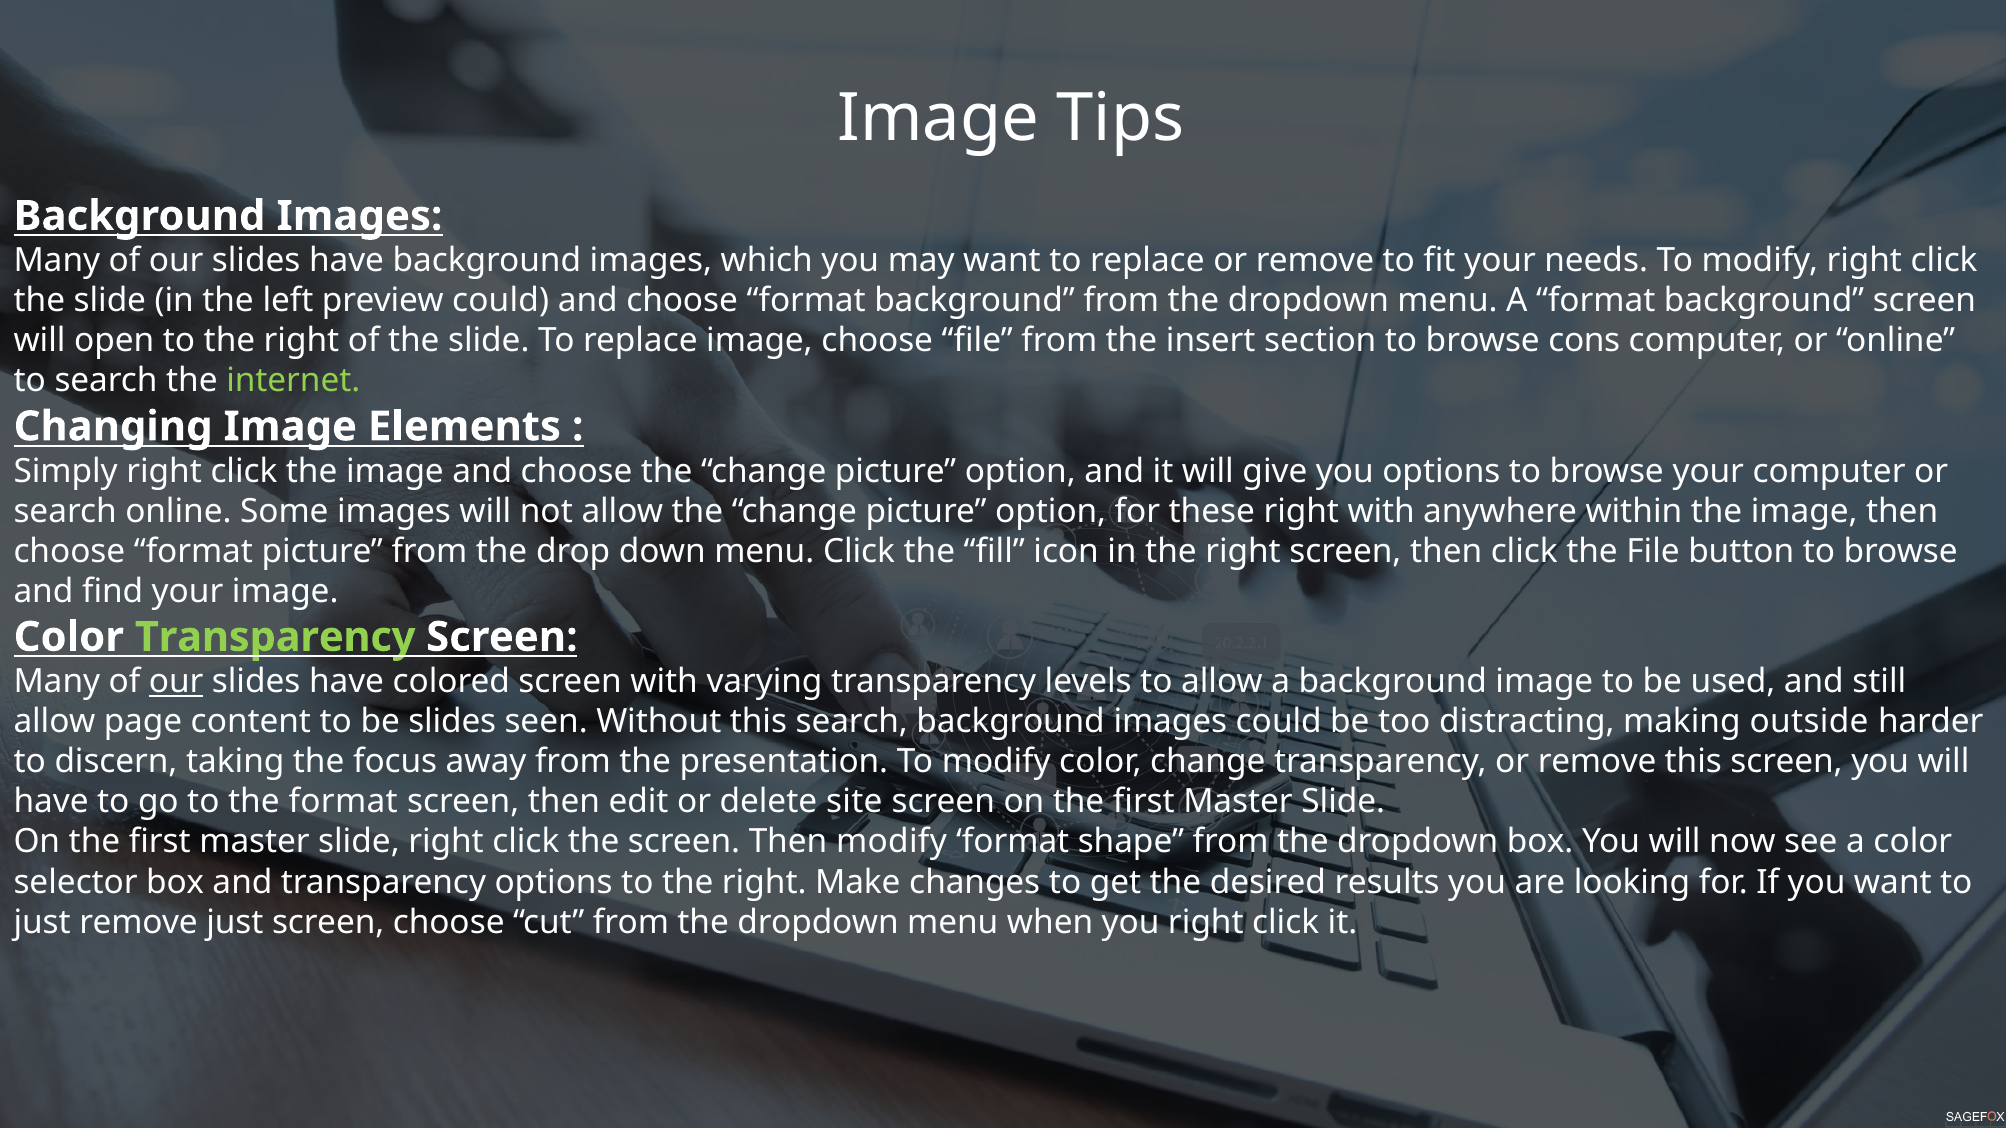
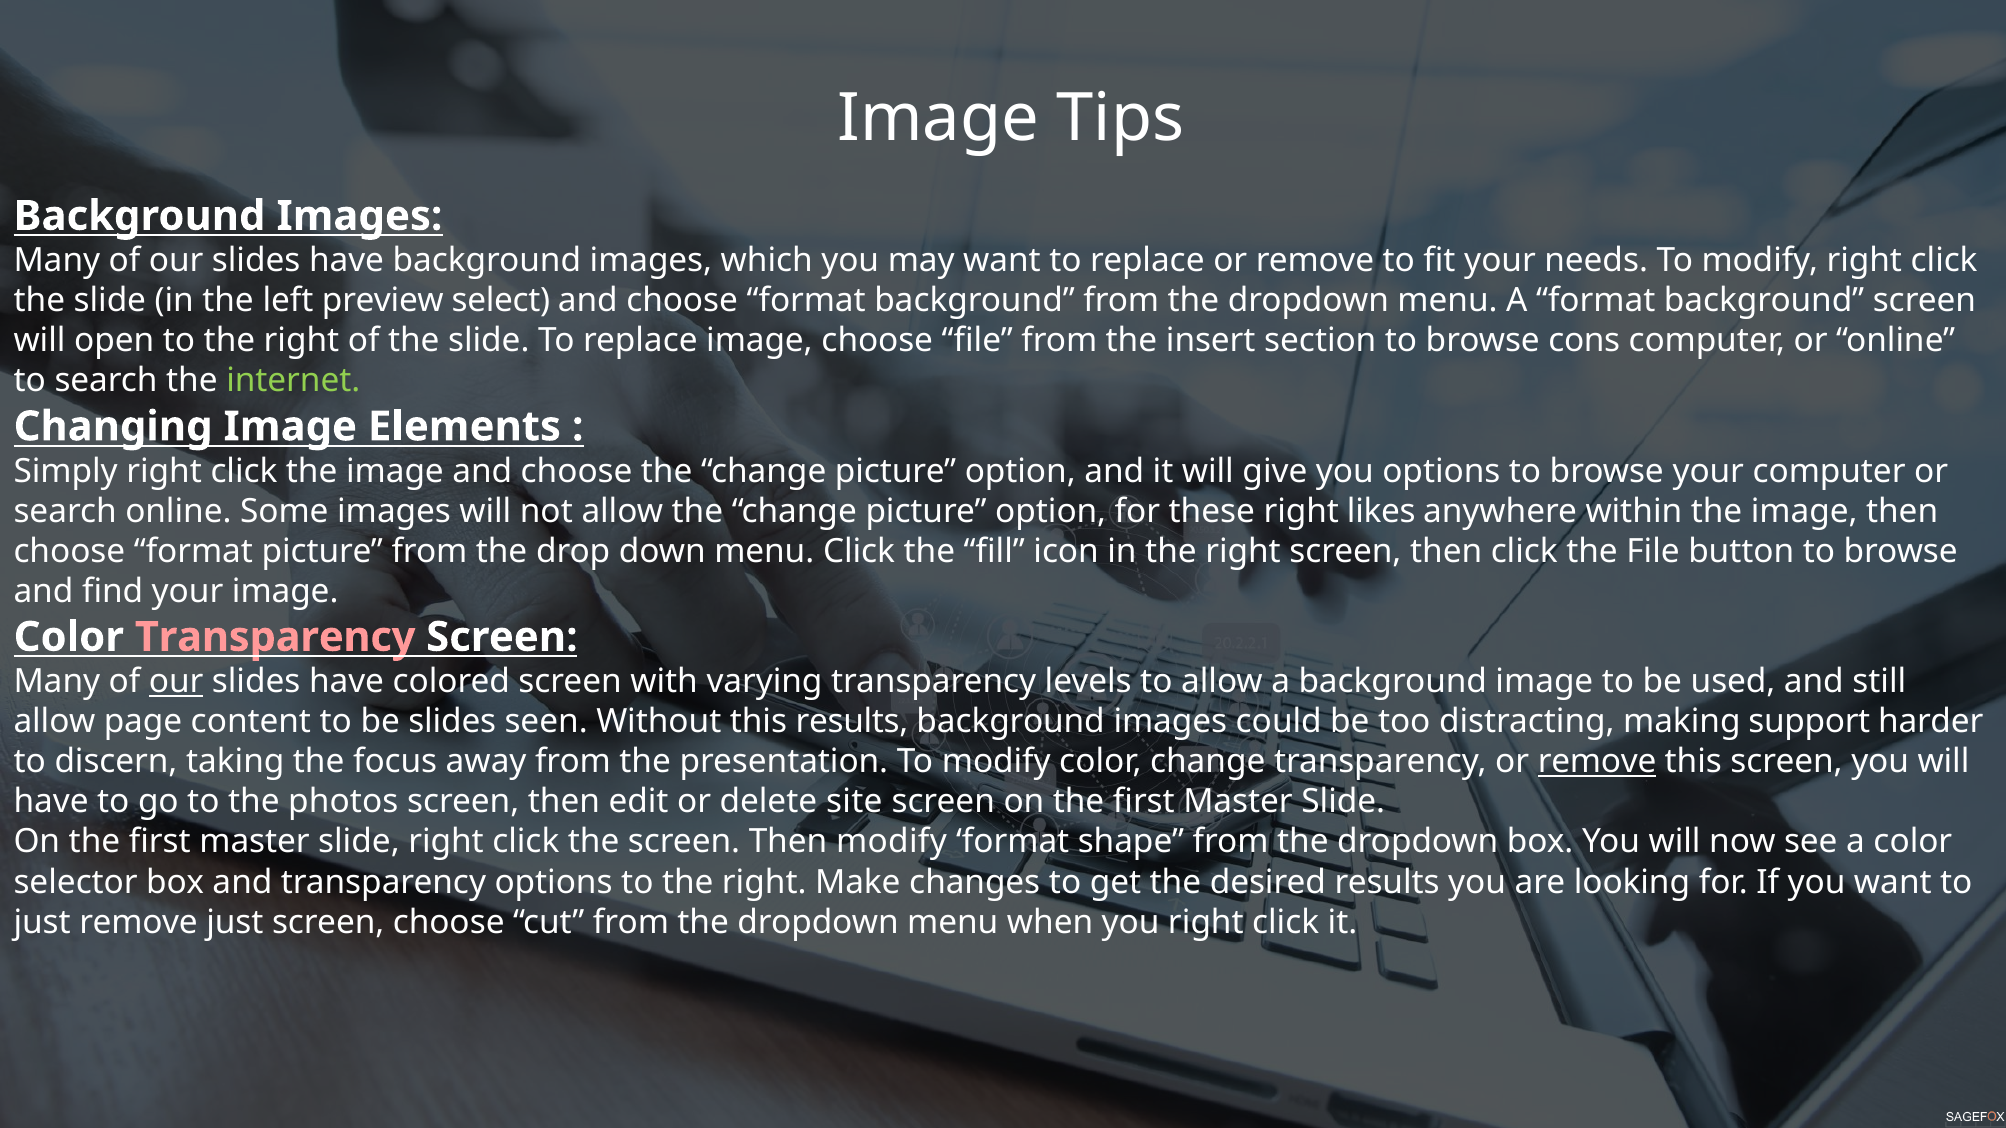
preview could: could -> select
right with: with -> likes
Transparency at (275, 637) colour: light green -> pink
this search: search -> results
outside: outside -> support
remove at (1597, 762) underline: none -> present
the format: format -> photos
